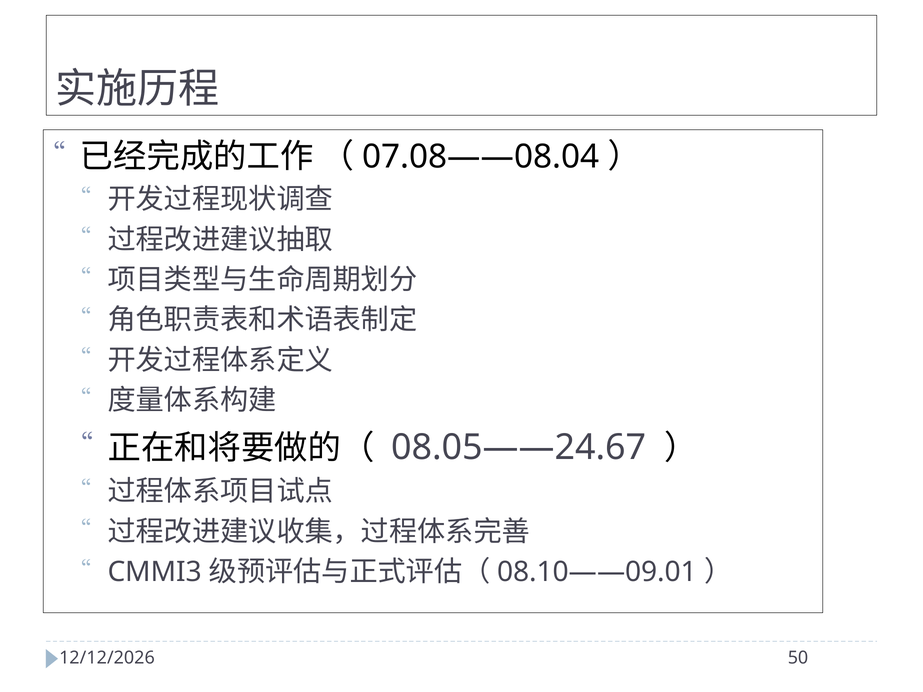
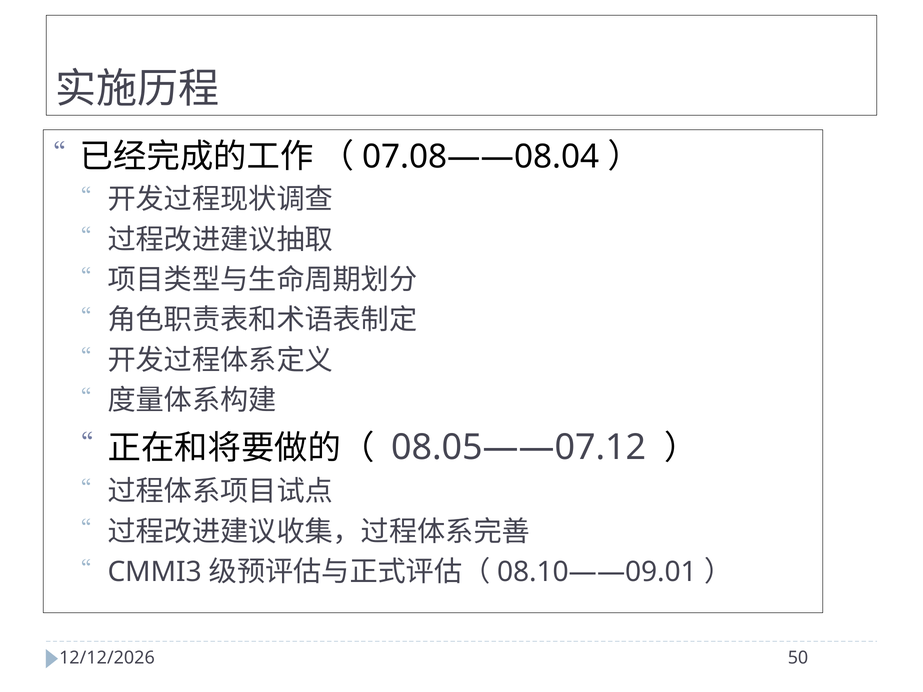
08.05——24.67: 08.05——24.67 -> 08.05——07.12
